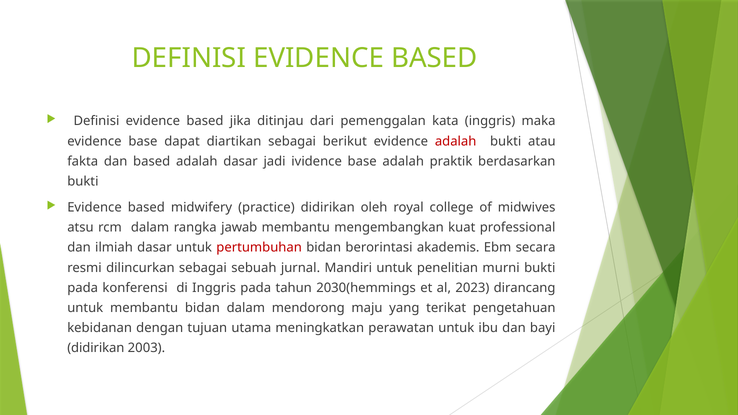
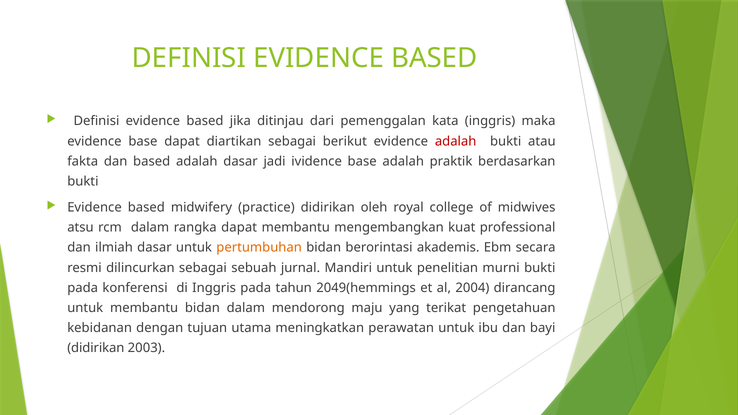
rangka jawab: jawab -> dapat
pertumbuhan colour: red -> orange
2030(hemmings: 2030(hemmings -> 2049(hemmings
2023: 2023 -> 2004
